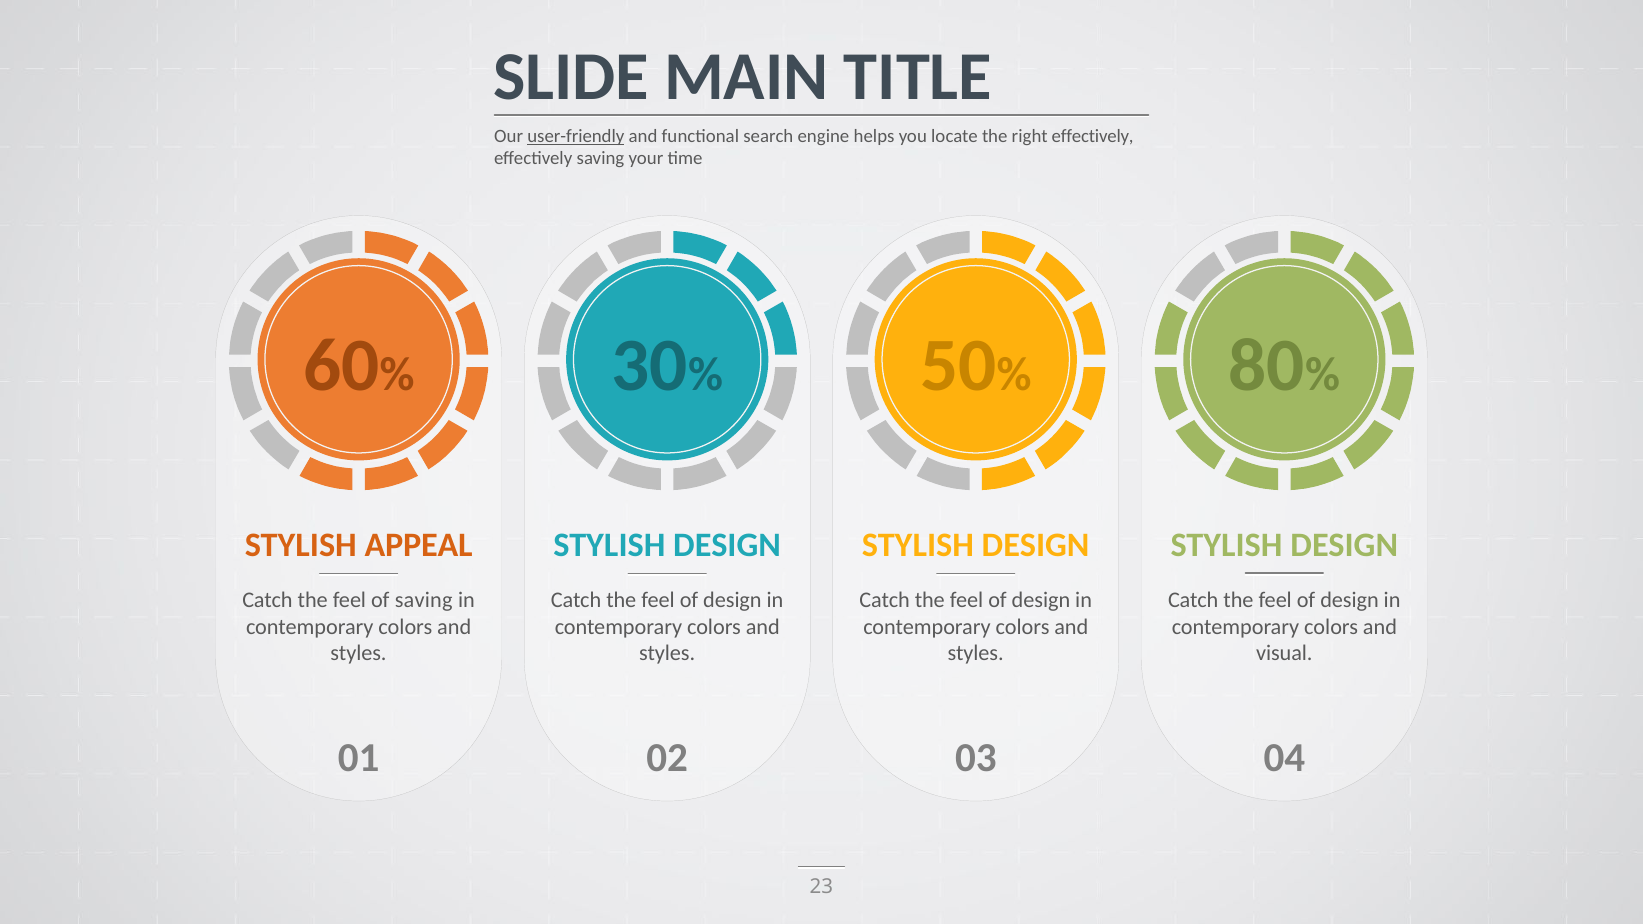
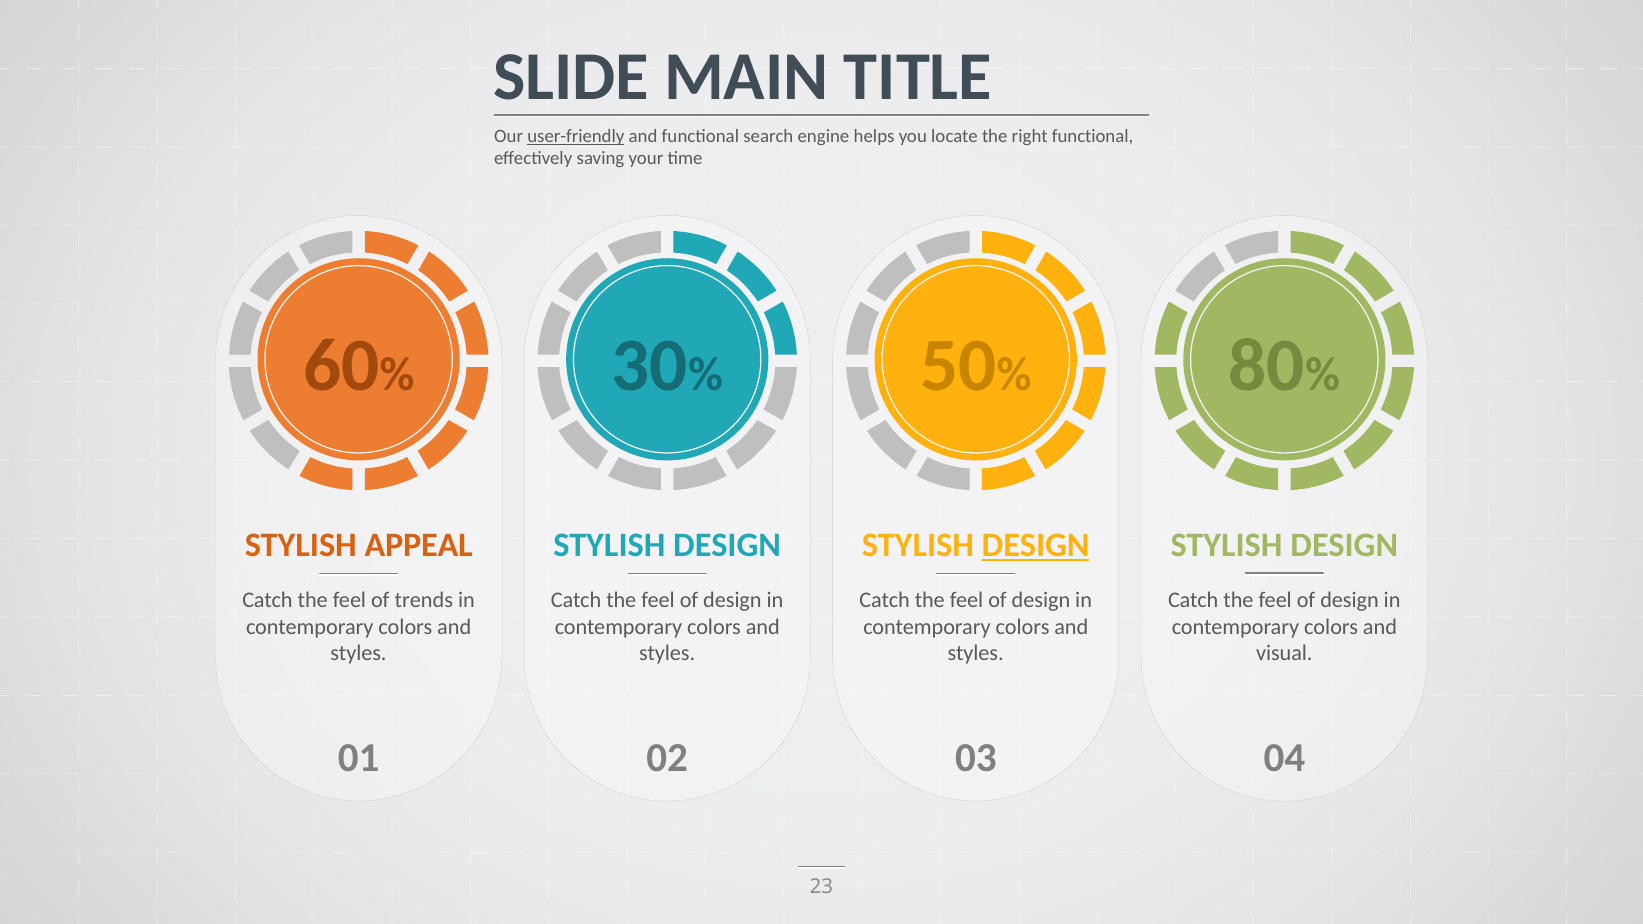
right effectively: effectively -> functional
DESIGN at (1036, 545) underline: none -> present
of saving: saving -> trends
